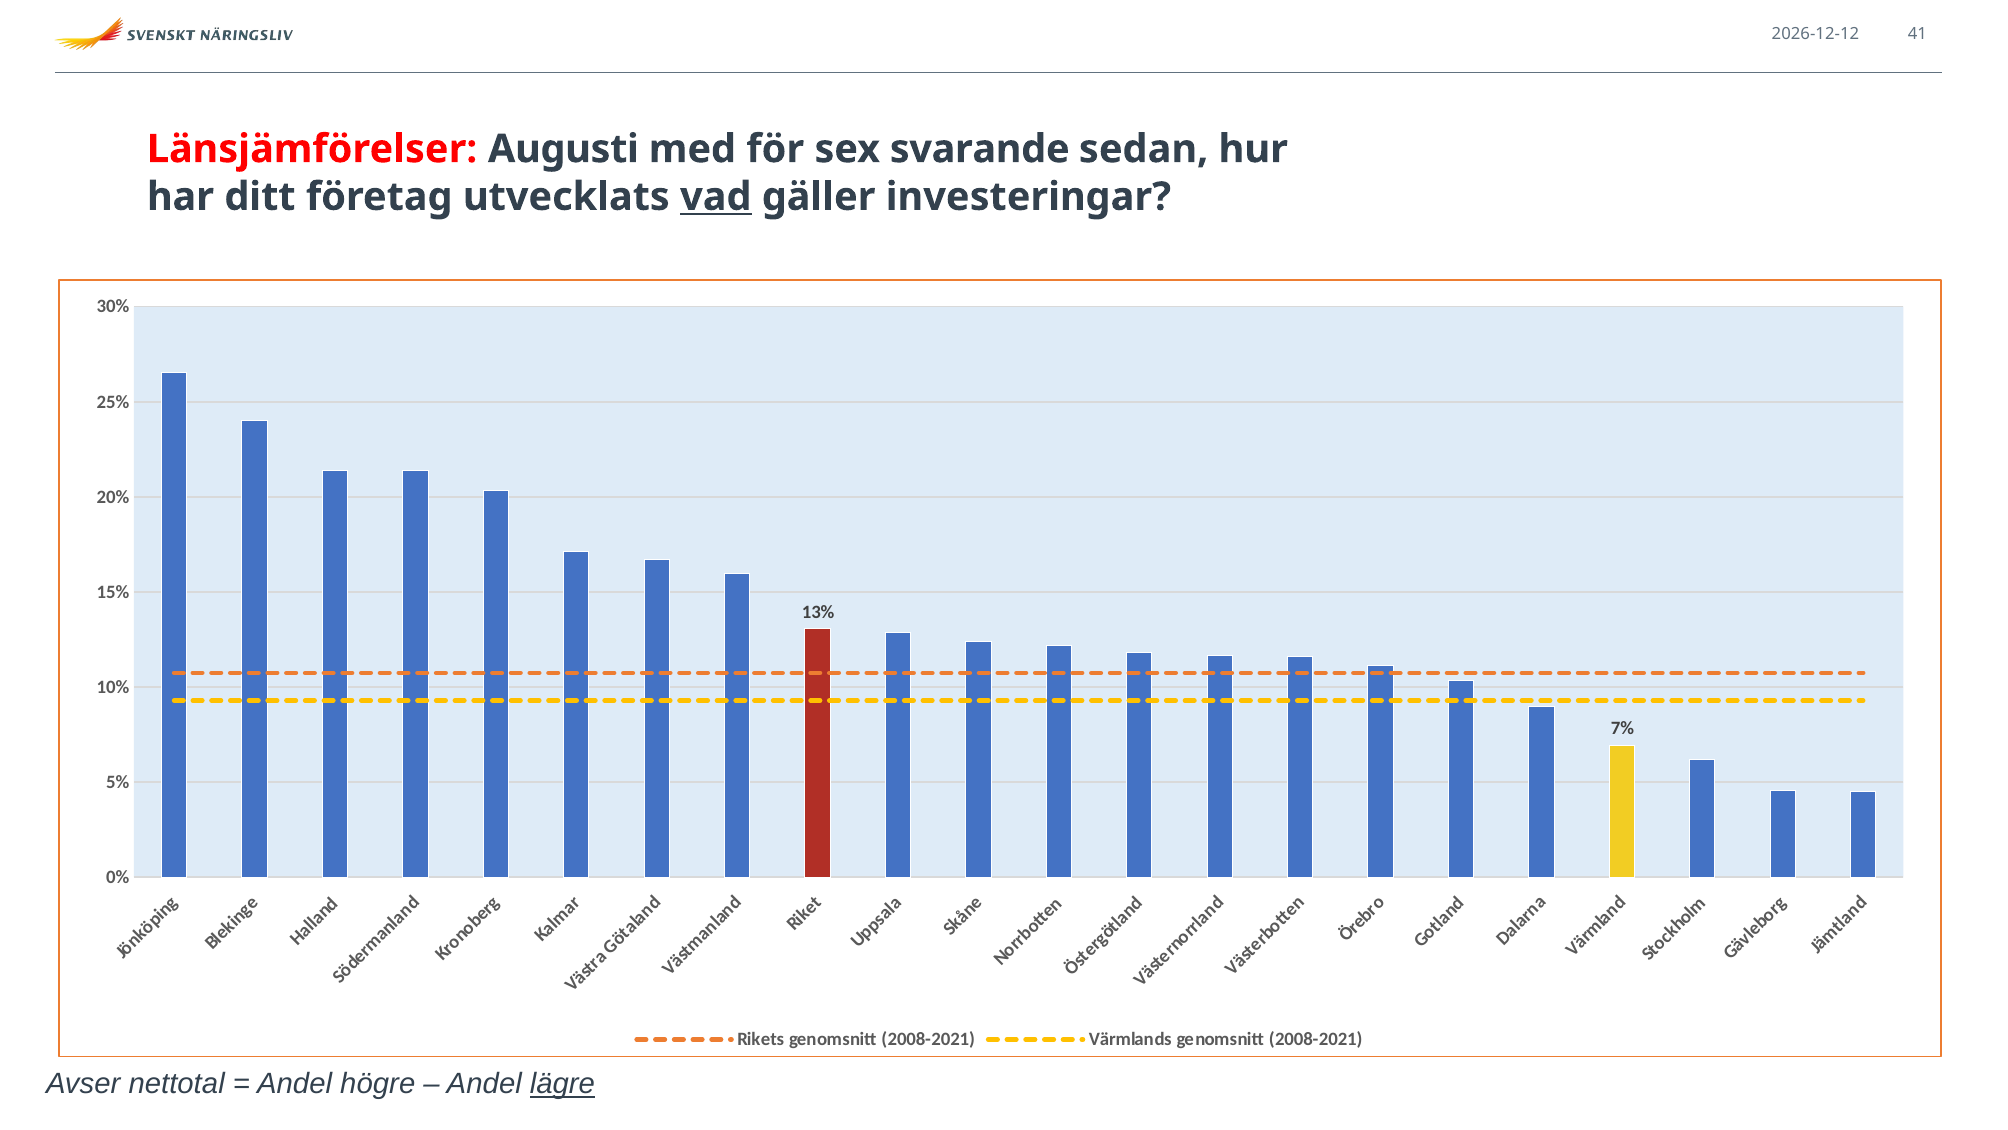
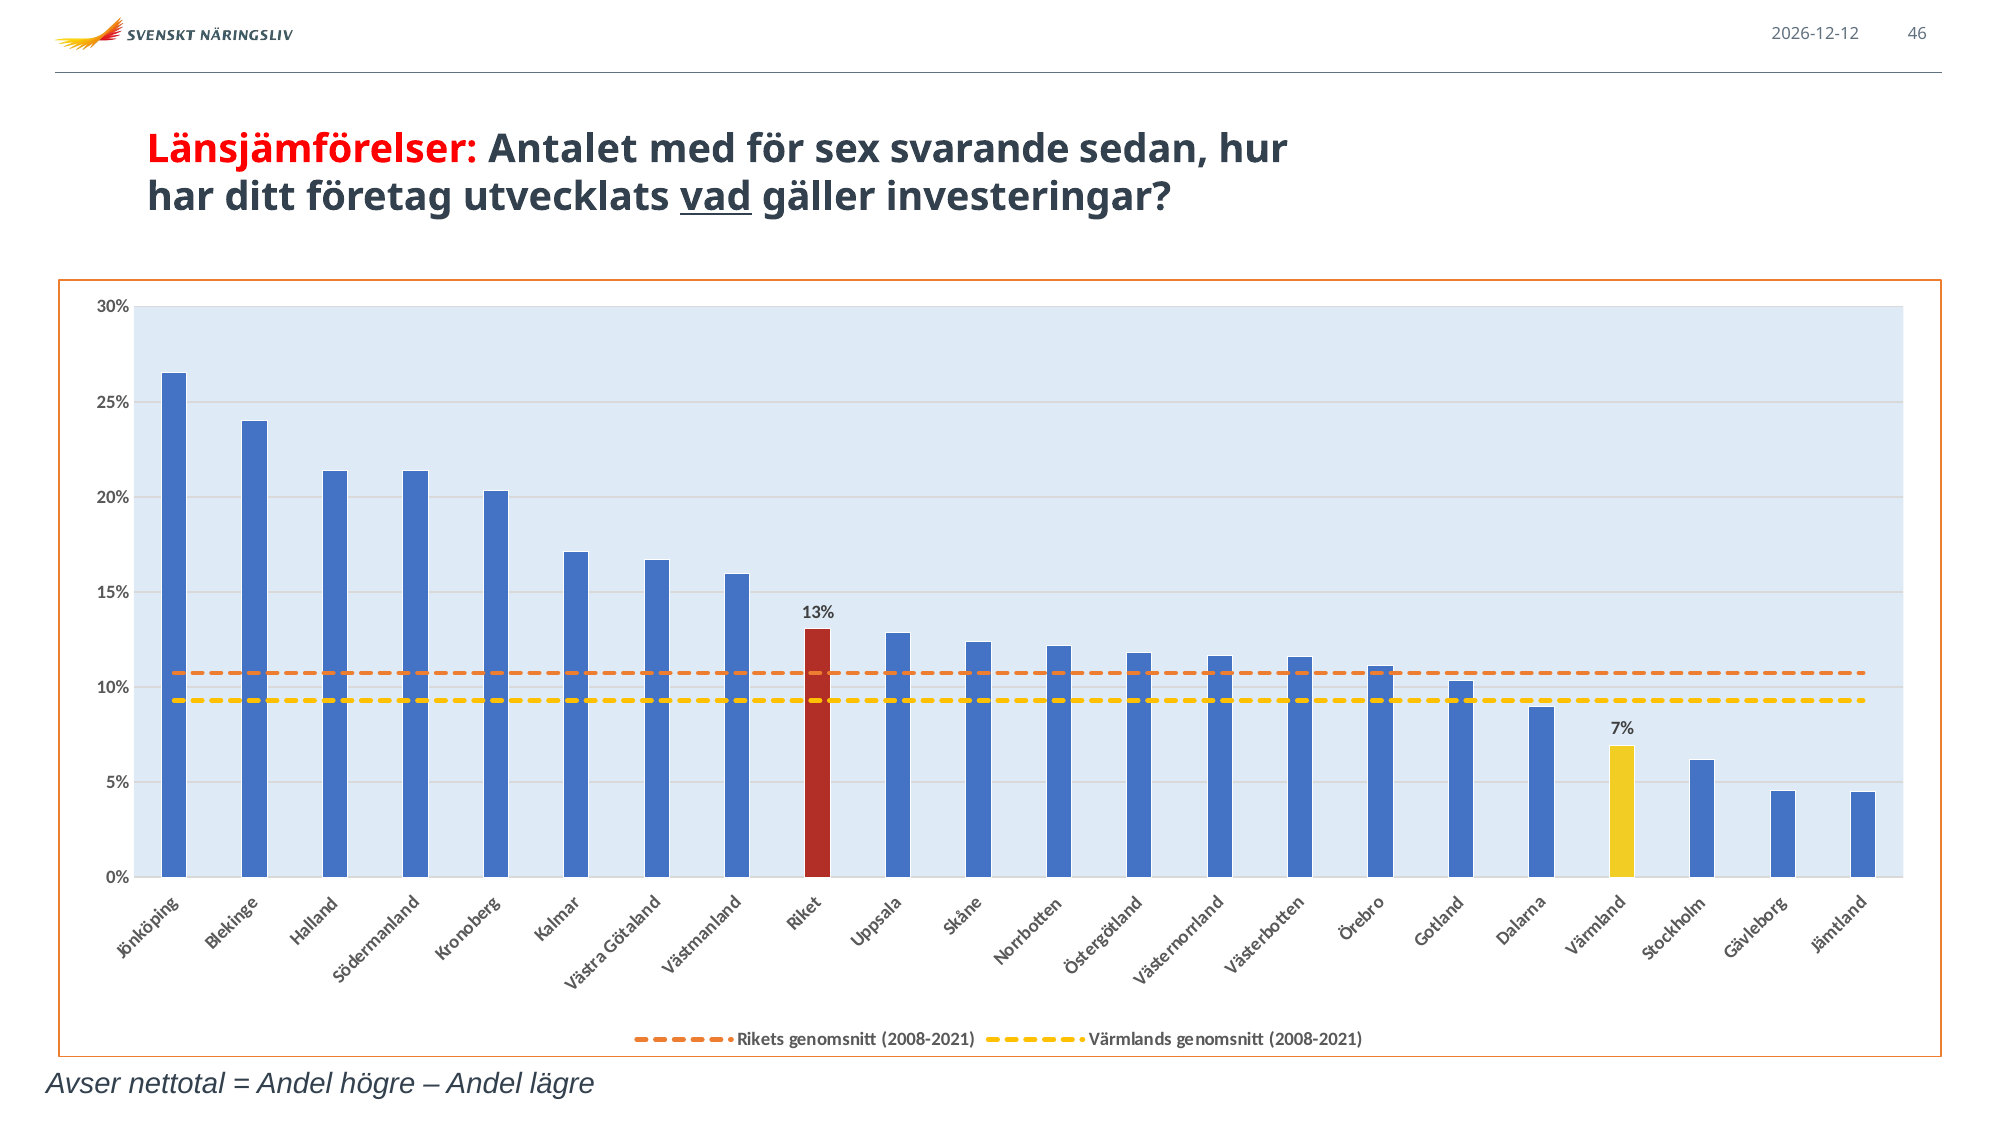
41: 41 -> 46
Augusti: Augusti -> Antalet
lägre underline: present -> none
